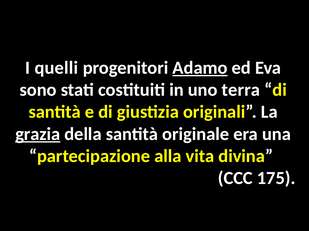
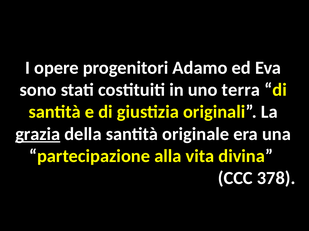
quelli: quelli -> opere
Adamo underline: present -> none
175: 175 -> 378
